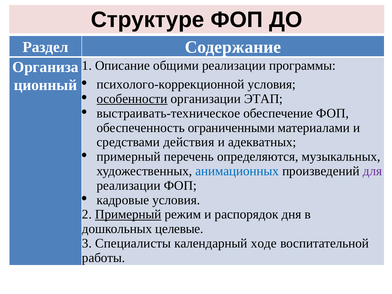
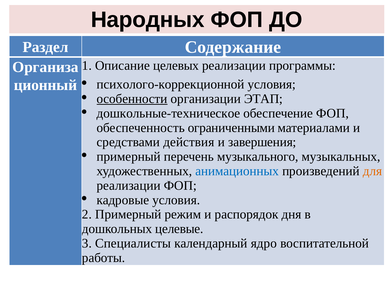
Структуре: Структуре -> Народных
общими: общими -> целевых
выстраивать-техническое: выстраивать-техническое -> дошкольные-техническое
адекватных: адекватных -> завершения
определяются: определяются -> музыкального
для colour: purple -> orange
Примерный at (128, 214) underline: present -> none
ходе: ходе -> ядро
